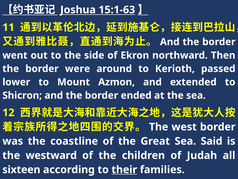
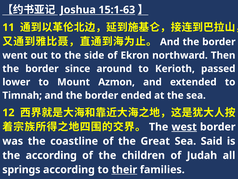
were: were -> since
Shicron: Shicron -> Timnah
west underline: none -> present
the westward: westward -> according
sixteen: sixteen -> springs
